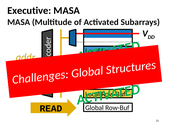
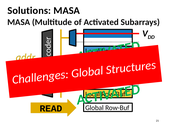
Executive: Executive -> Solutions
